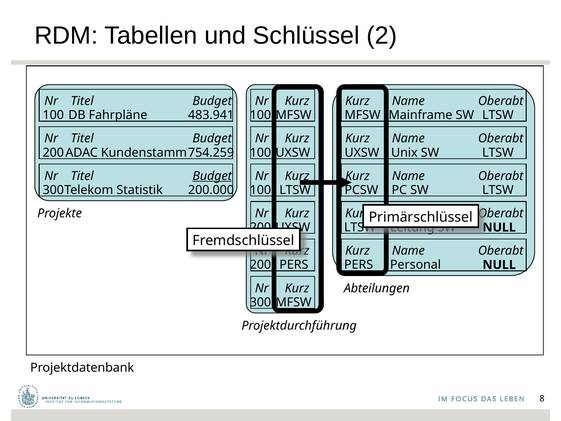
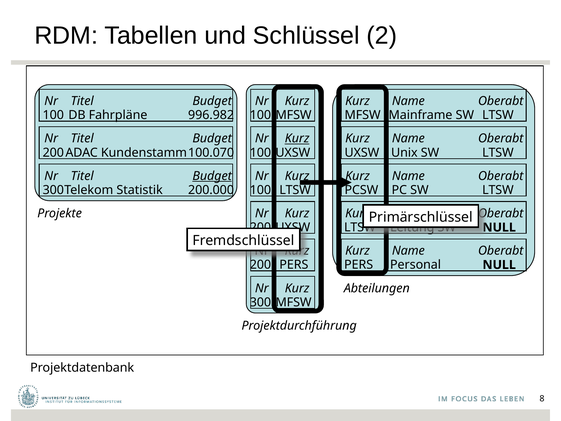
483.941: 483.941 -> 996.982
Kurz at (297, 138) underline: none -> present
754.259: 754.259 -> 100.070
